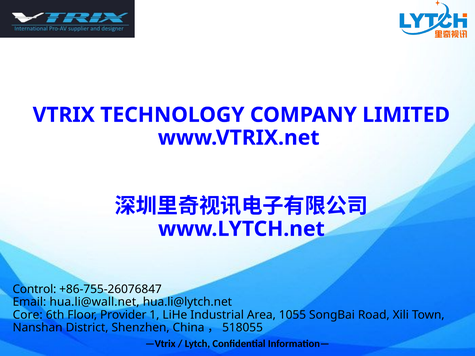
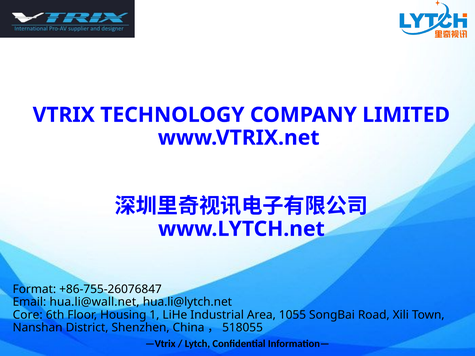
Control: Control -> Format
Provider: Provider -> Housing
